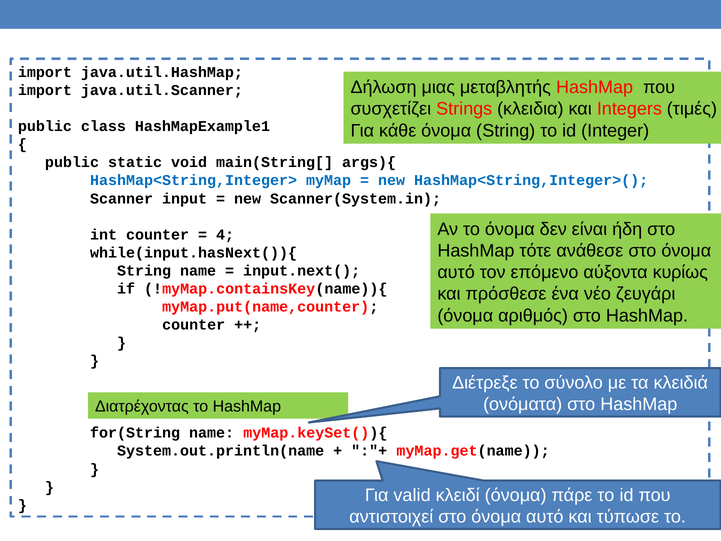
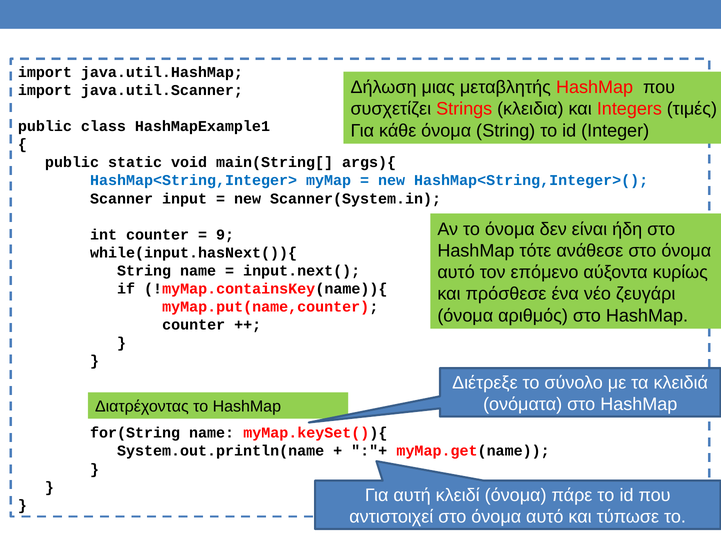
4: 4 -> 9
valid: valid -> αυτή
